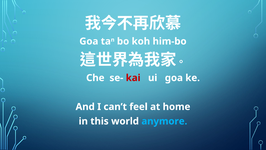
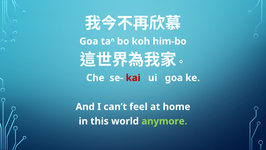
anymore colour: light blue -> light green
